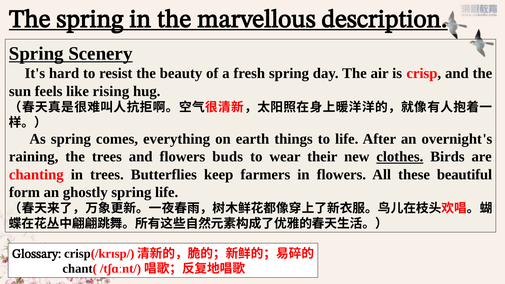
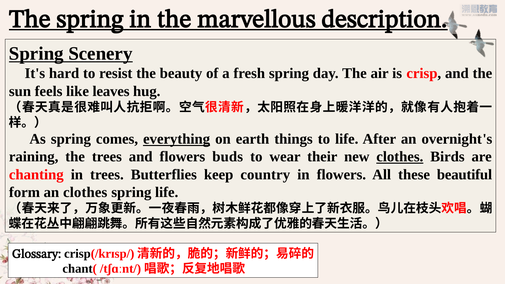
rising: rising -> leaves
everything underline: none -> present
farmers: farmers -> country
an ghostly: ghostly -> clothes
